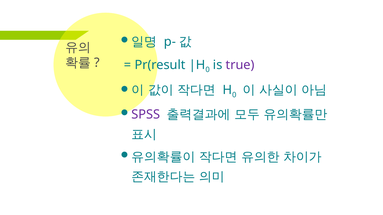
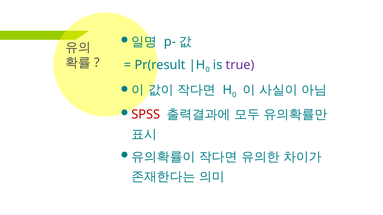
SPSS colour: purple -> red
